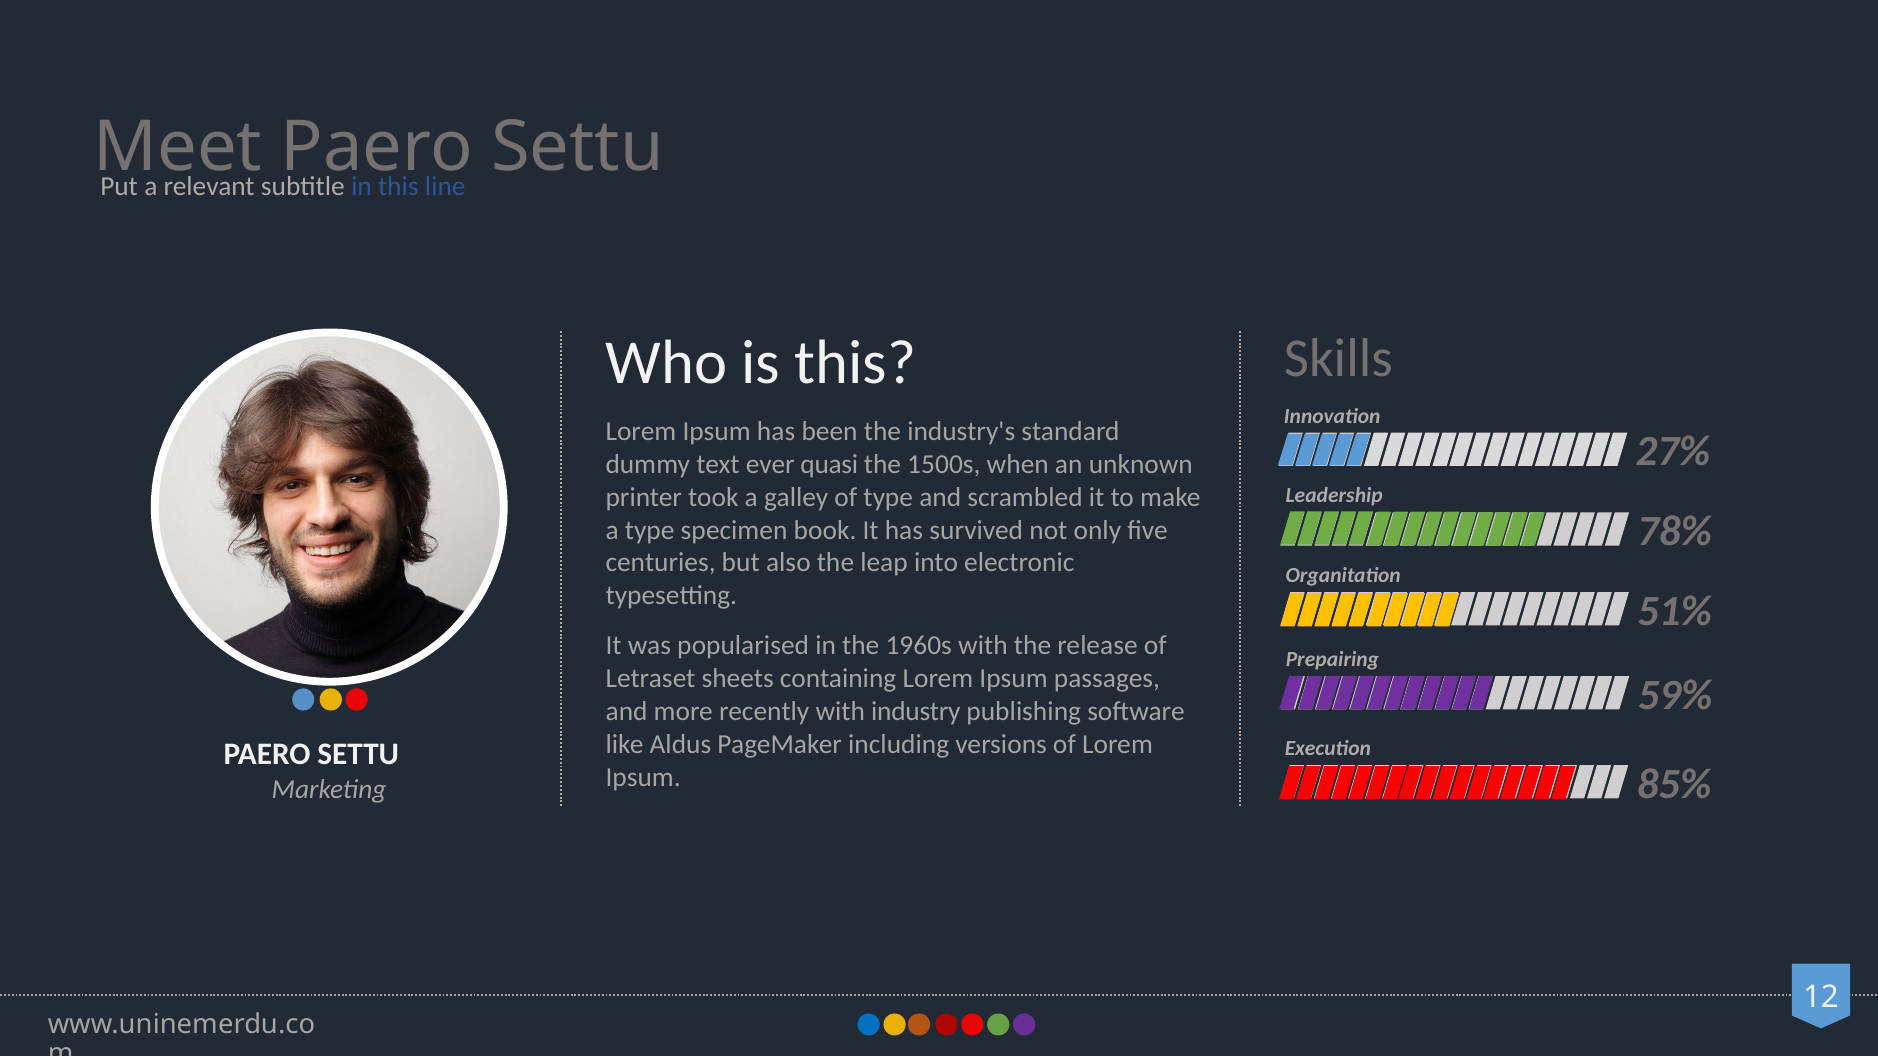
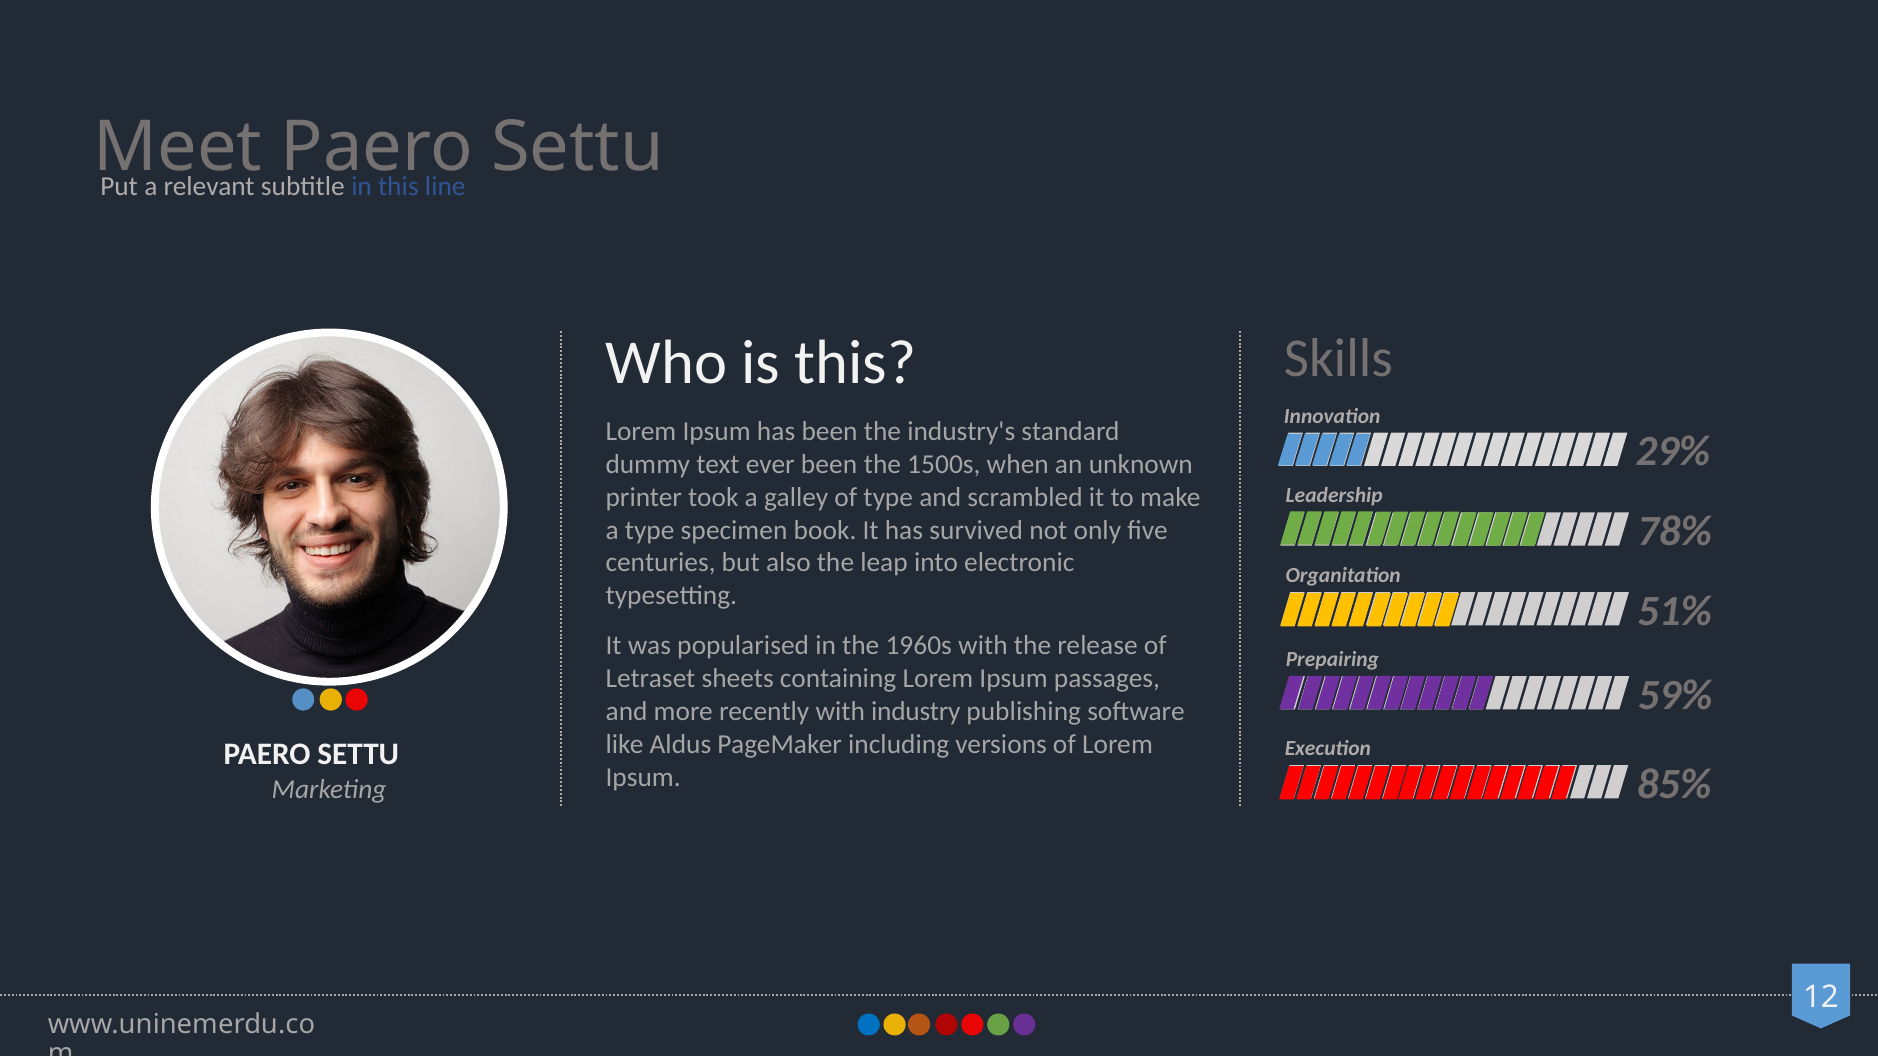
27%: 27% -> 29%
ever quasi: quasi -> been
